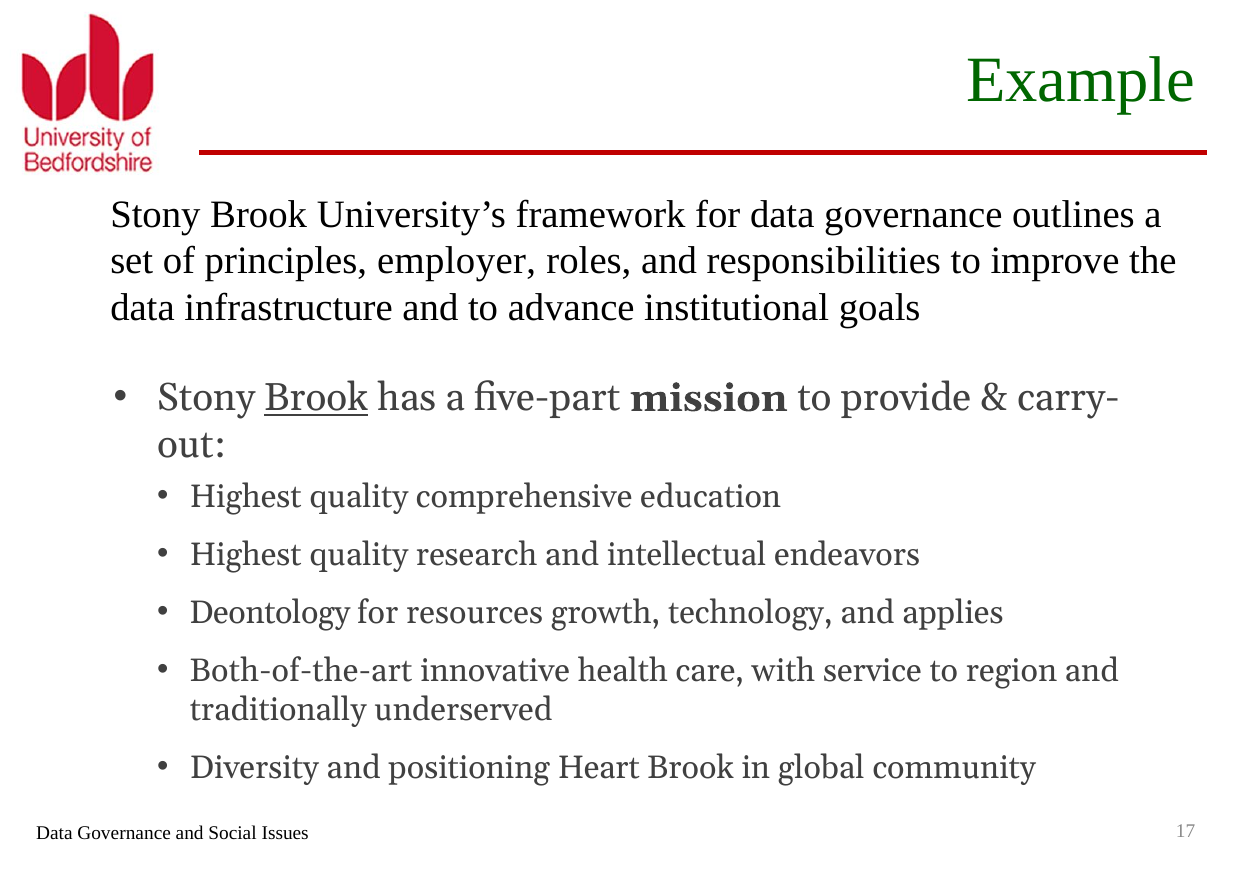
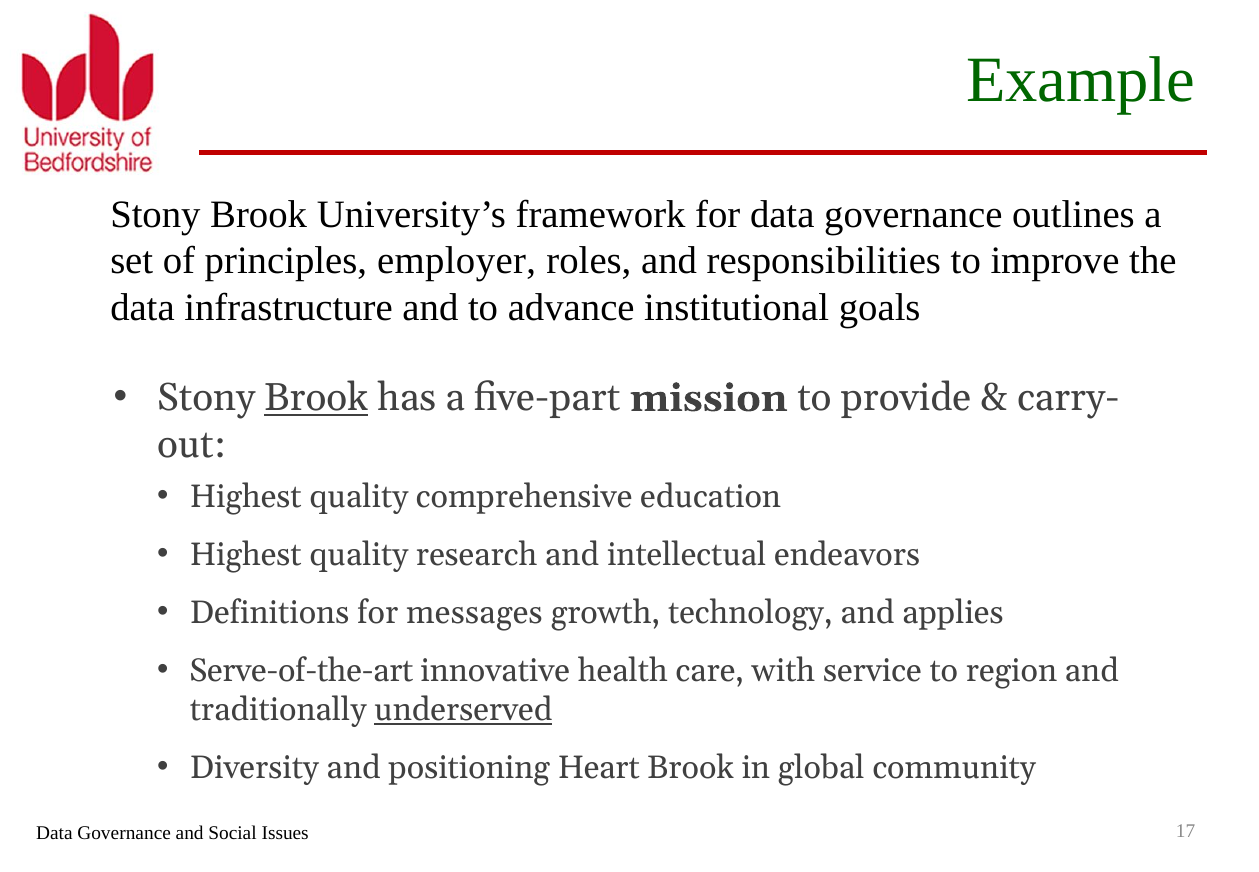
Deontology: Deontology -> Definitions
resources: resources -> messages
Both-of-the-art: Both-of-the-art -> Serve-of-the-art
underserved underline: none -> present
